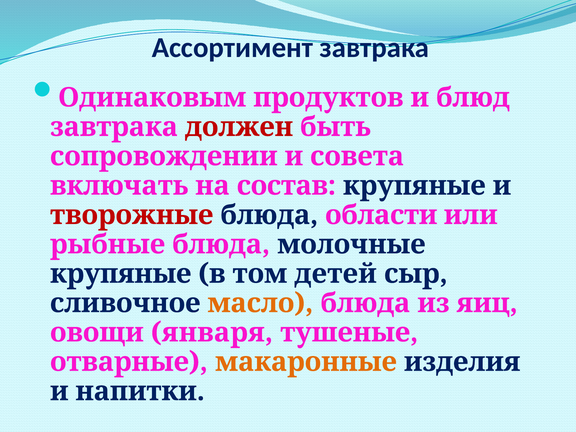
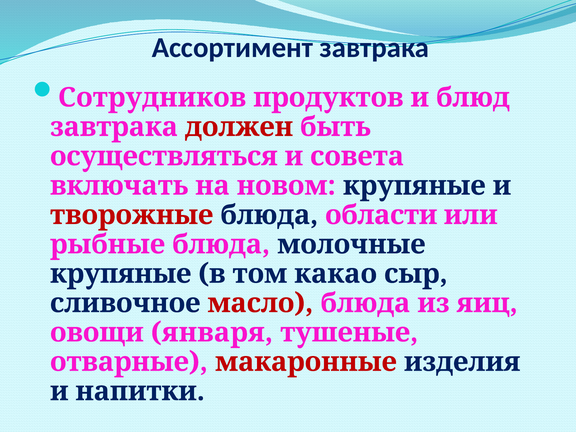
Одинаковым: Одинаковым -> Сотрудников
сопровождении: сопровождении -> осуществляться
состав: состав -> новом
детей: детей -> какао
масло colour: orange -> red
макаронные colour: orange -> red
